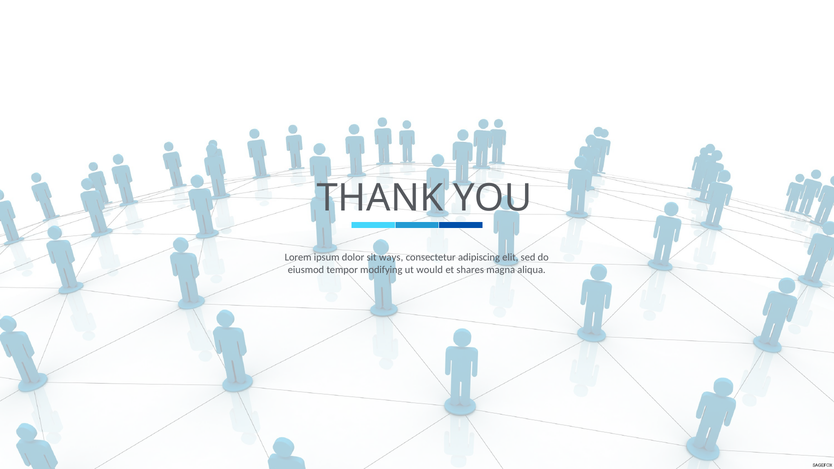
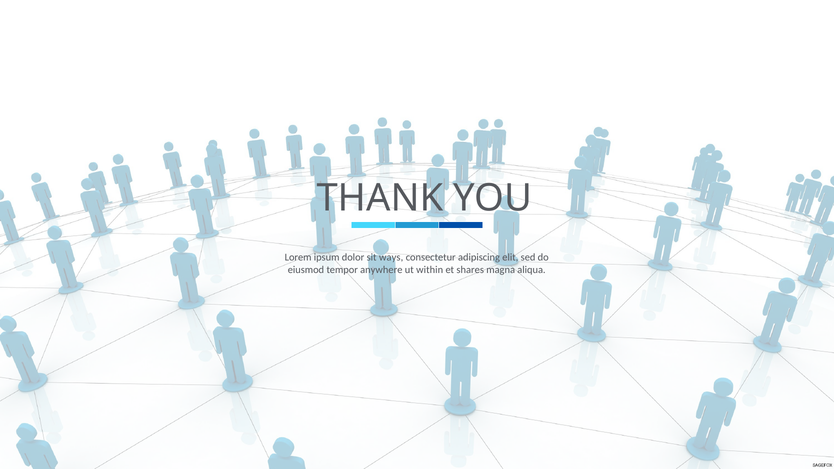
modifying: modifying -> anywhere
would: would -> within
